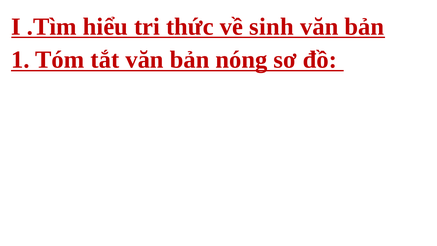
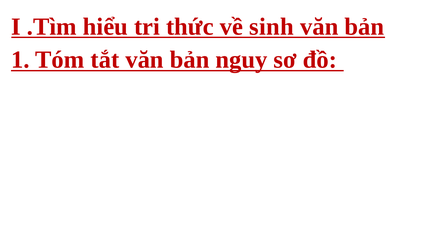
nóng: nóng -> nguy
